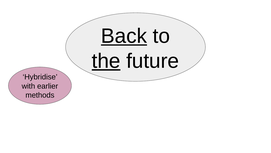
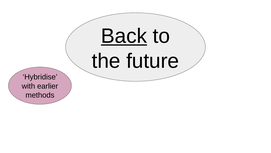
the underline: present -> none
